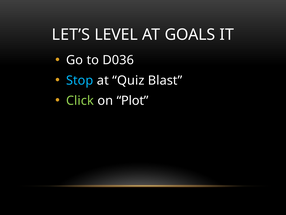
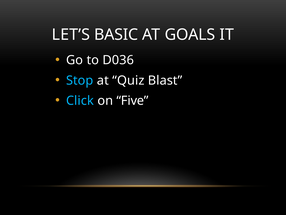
LEVEL: LEVEL -> BASIC
Click colour: light green -> light blue
Plot: Plot -> Five
